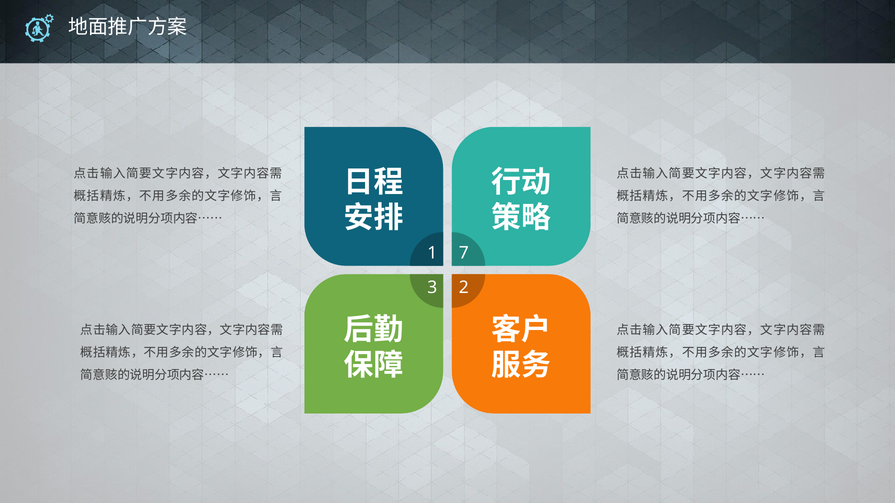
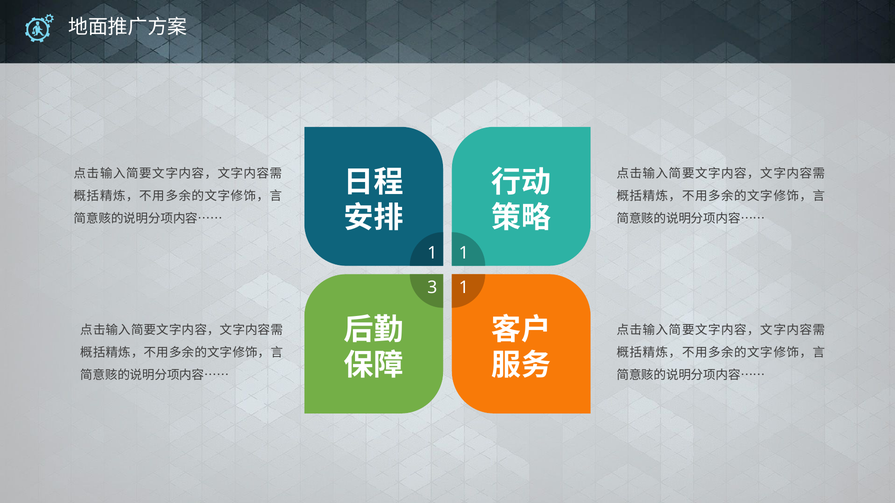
1 7: 7 -> 1
3 2: 2 -> 1
